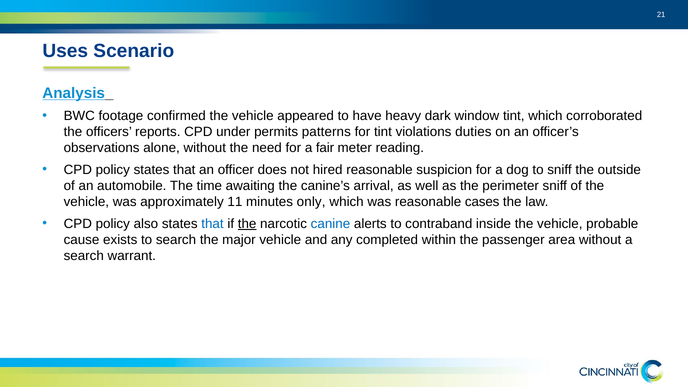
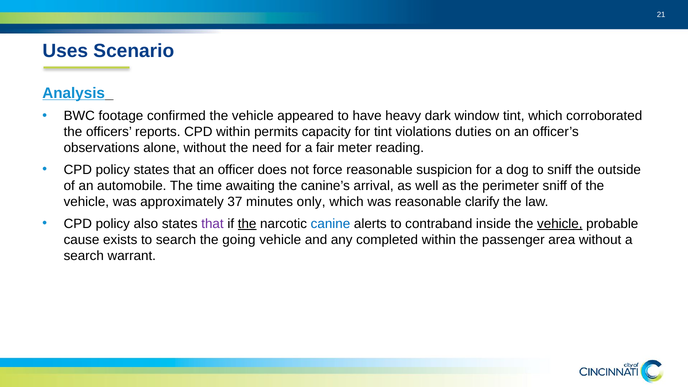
CPD under: under -> within
patterns: patterns -> capacity
hired: hired -> force
11: 11 -> 37
cases: cases -> clarify
that at (212, 224) colour: blue -> purple
vehicle at (560, 224) underline: none -> present
major: major -> going
